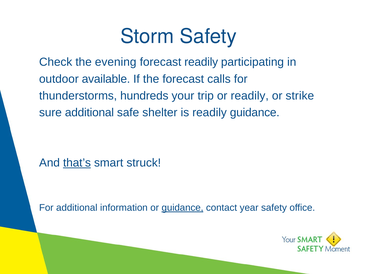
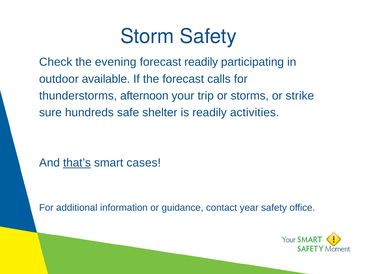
hundreds: hundreds -> afternoon
or readily: readily -> storms
sure additional: additional -> hundreds
readily guidance: guidance -> activities
struck: struck -> cases
guidance at (182, 208) underline: present -> none
